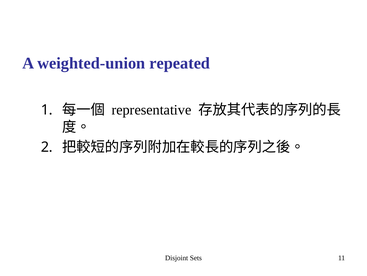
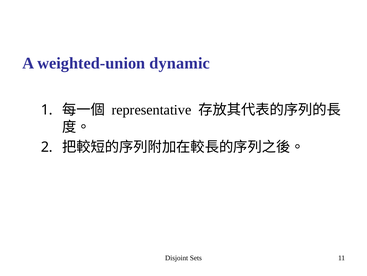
repeated: repeated -> dynamic
